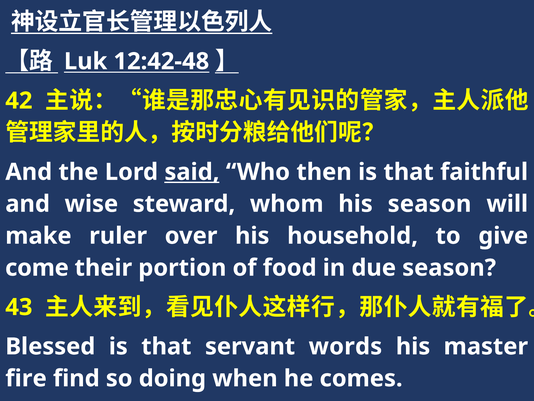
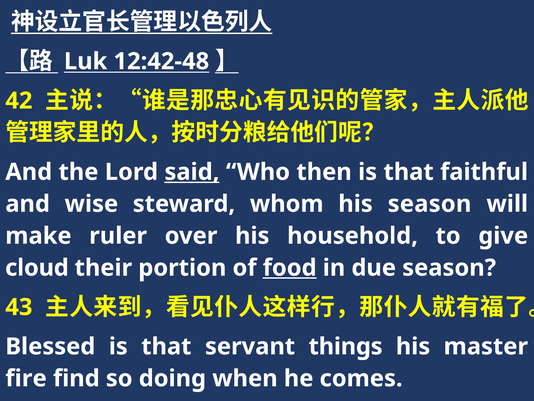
come: come -> cloud
food underline: none -> present
words: words -> things
